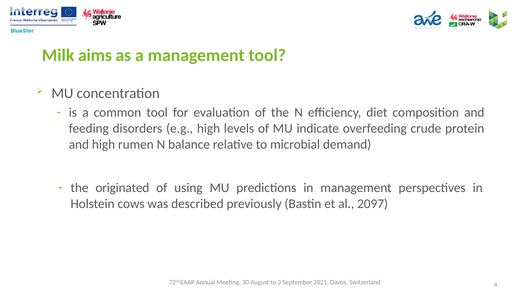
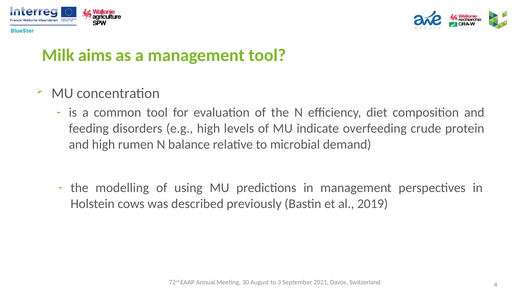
originated: originated -> modelling
2097: 2097 -> 2019
